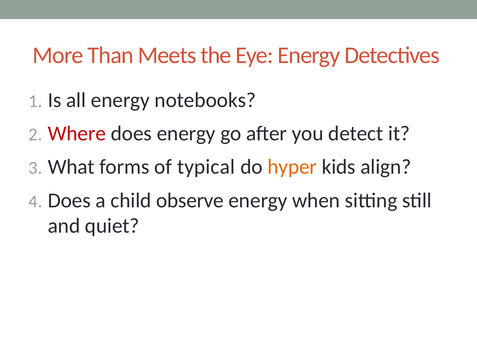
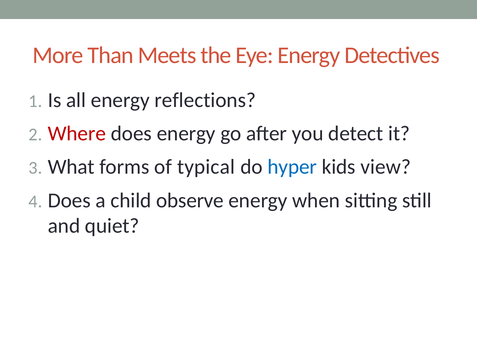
notebooks: notebooks -> reflections
hyper colour: orange -> blue
align: align -> view
